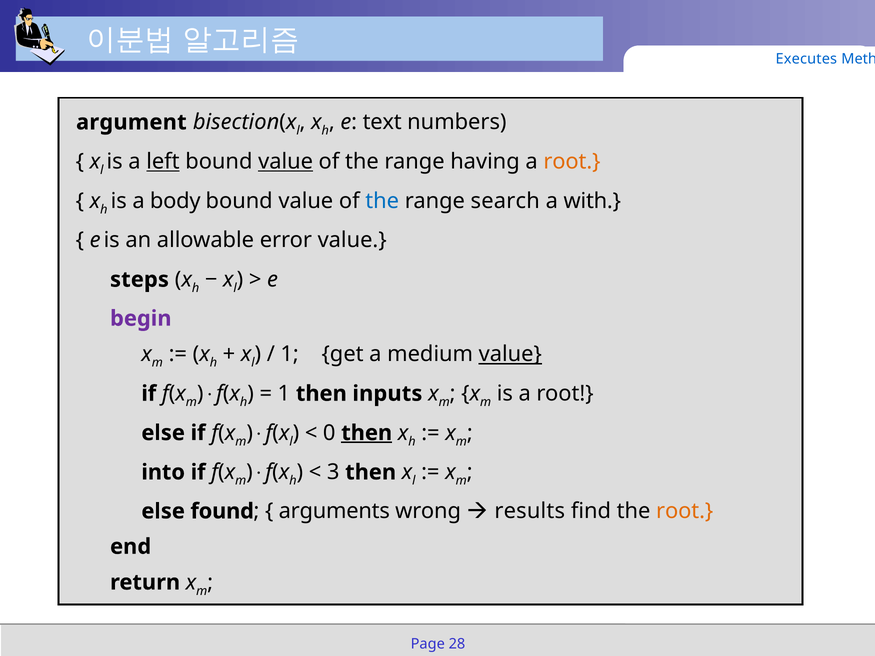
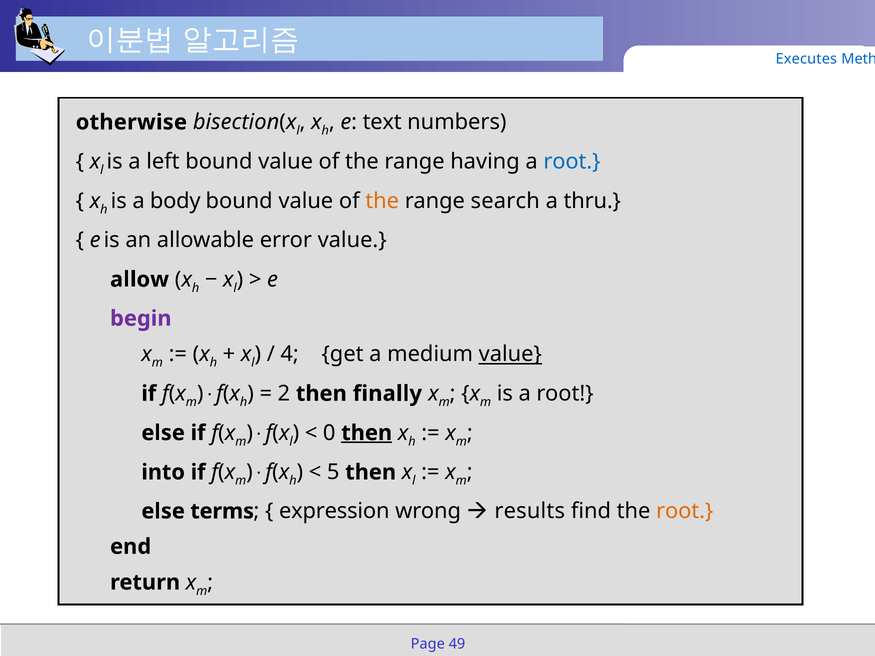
argument: argument -> otherwise
left underline: present -> none
value at (286, 162) underline: present -> none
root at (572, 162) colour: orange -> blue
the at (382, 201) colour: blue -> orange
with: with -> thru
steps: steps -> allow
1 at (290, 354): 1 -> 4
1 at (284, 394): 1 -> 2
inputs: inputs -> finally
3: 3 -> 5
found: found -> terms
arguments: arguments -> expression
28: 28 -> 49
